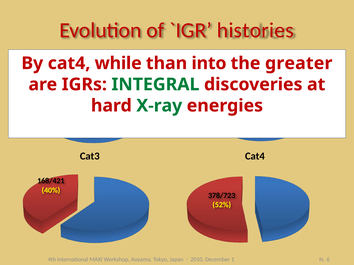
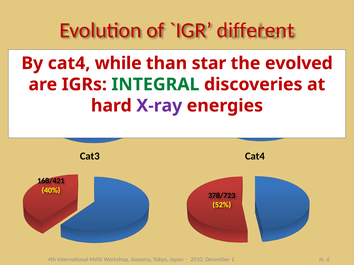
histories: histories -> different
into: into -> star
greater: greater -> evolved
X-ray colour: green -> purple
